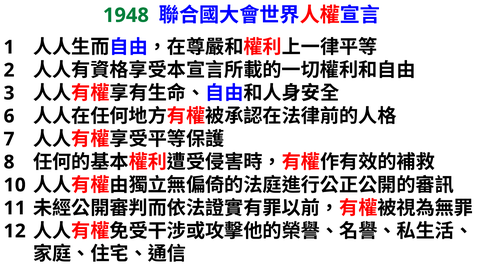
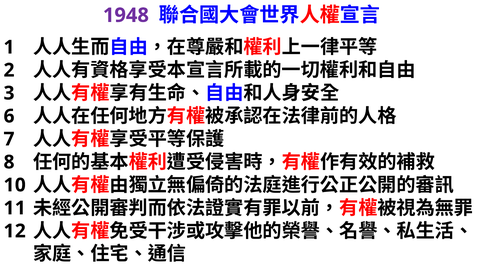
1948 colour: green -> purple
